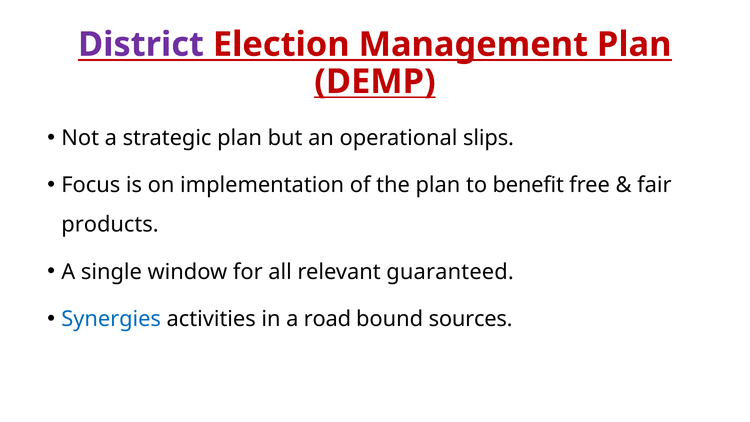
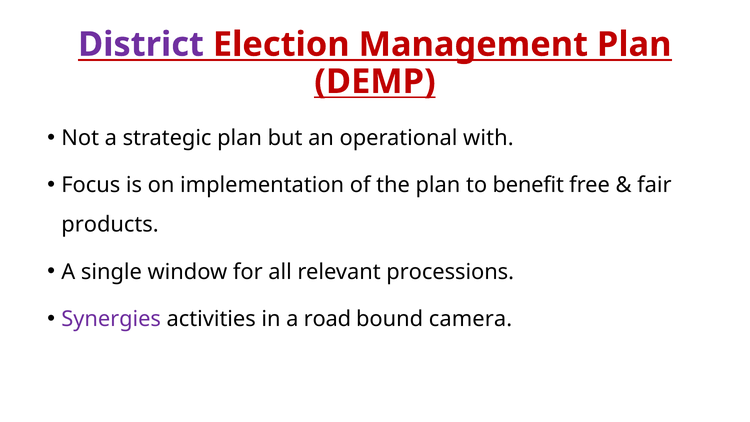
slips: slips -> with
guaranteed: guaranteed -> processions
Synergies colour: blue -> purple
sources: sources -> camera
